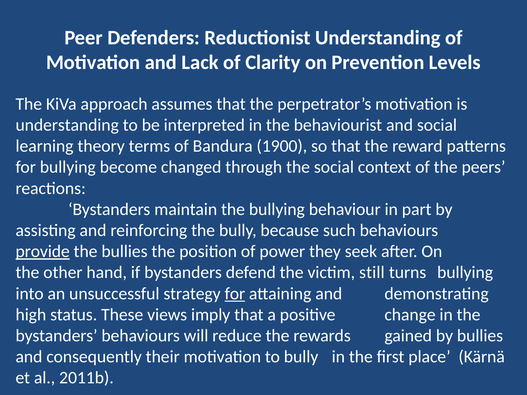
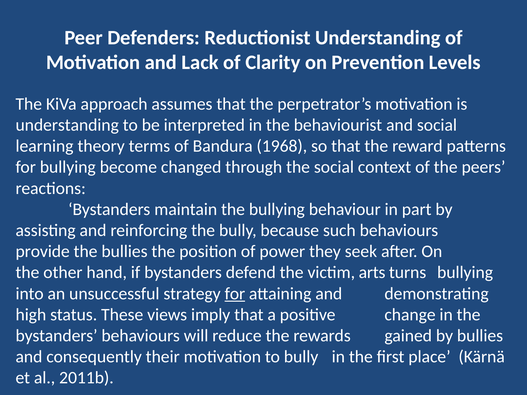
1900: 1900 -> 1968
provide underline: present -> none
still: still -> arts
